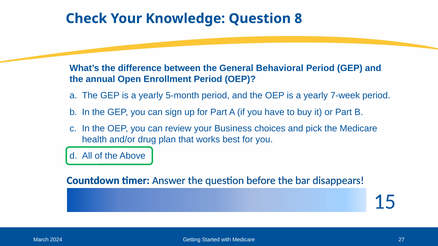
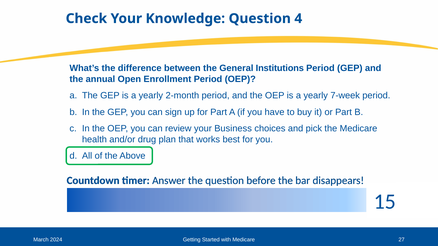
8: 8 -> 4
Behavioral: Behavioral -> Institutions
5-month: 5-month -> 2-month
